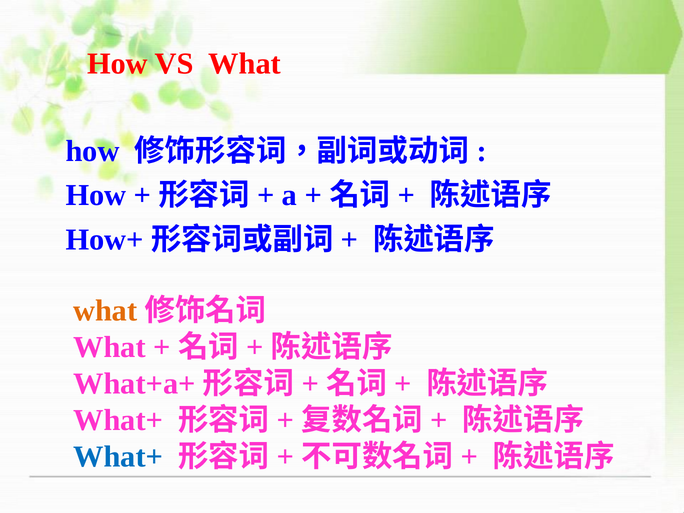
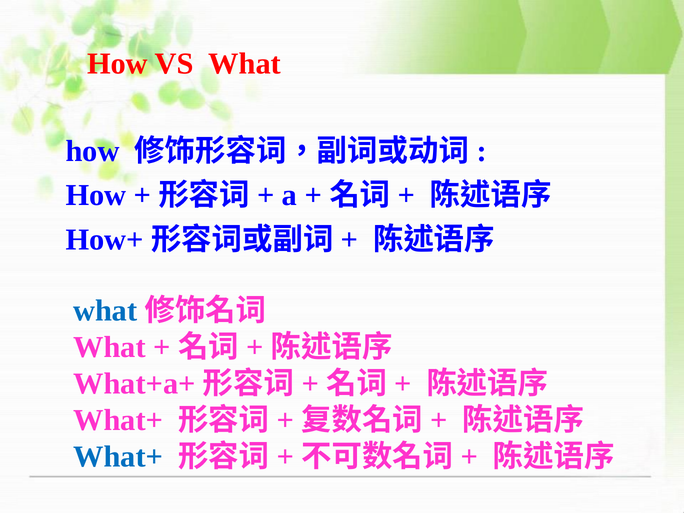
what at (105, 311) colour: orange -> blue
